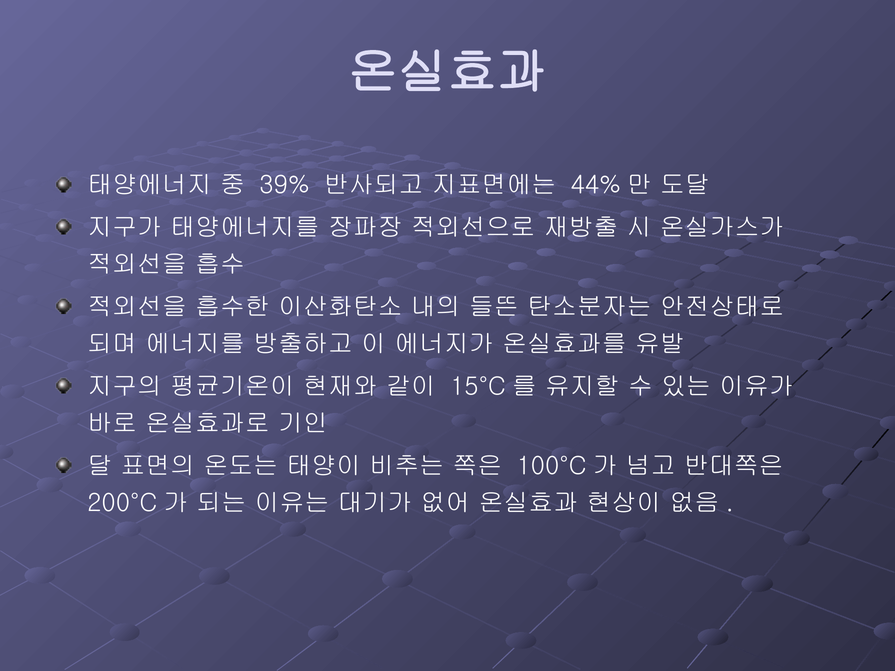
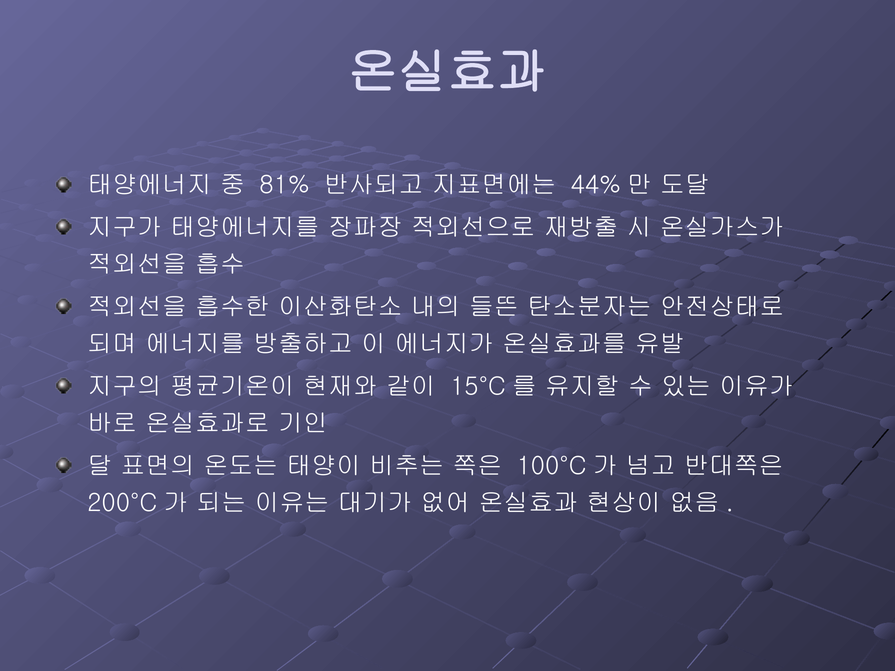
39%: 39% -> 81%
